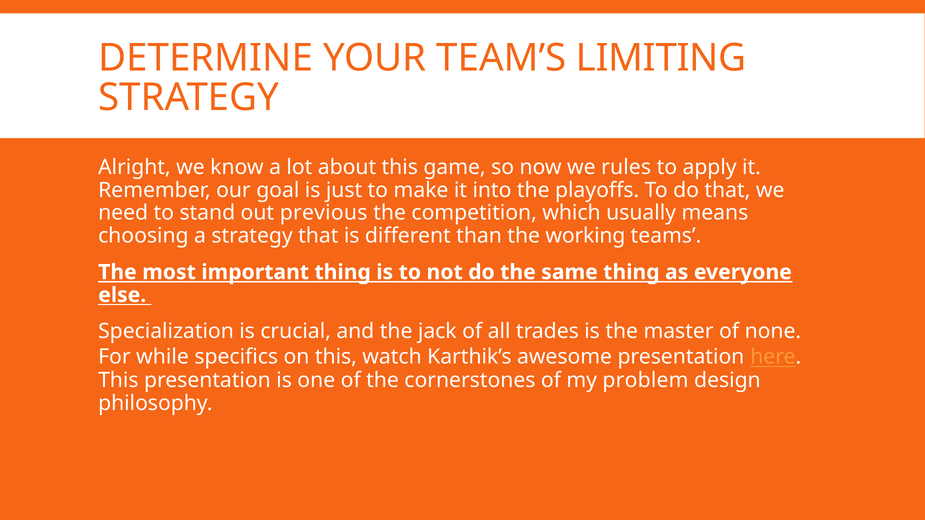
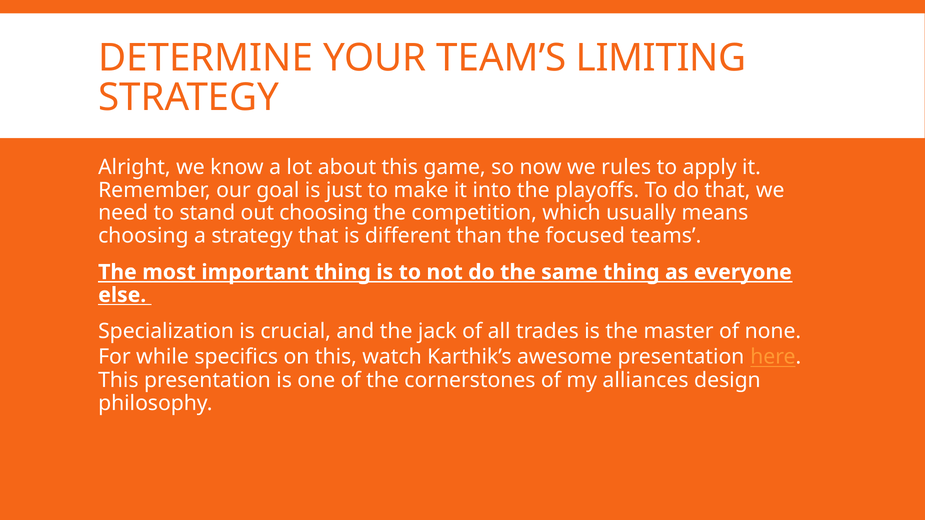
out previous: previous -> choosing
working: working -> focused
problem: problem -> alliances
